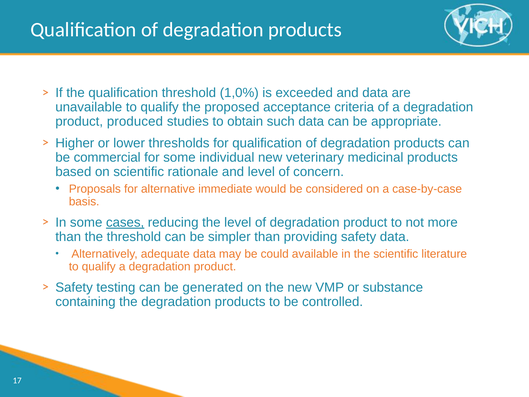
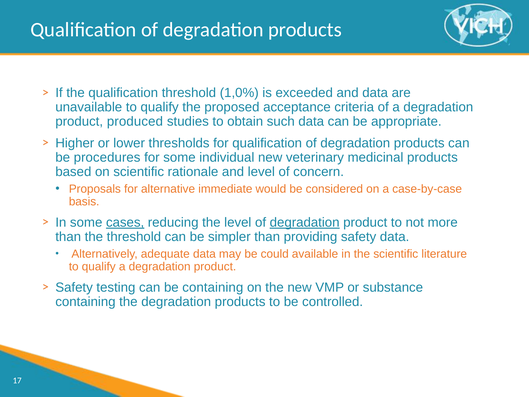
commercial: commercial -> procedures
degradation at (305, 222) underline: none -> present
be generated: generated -> containing
